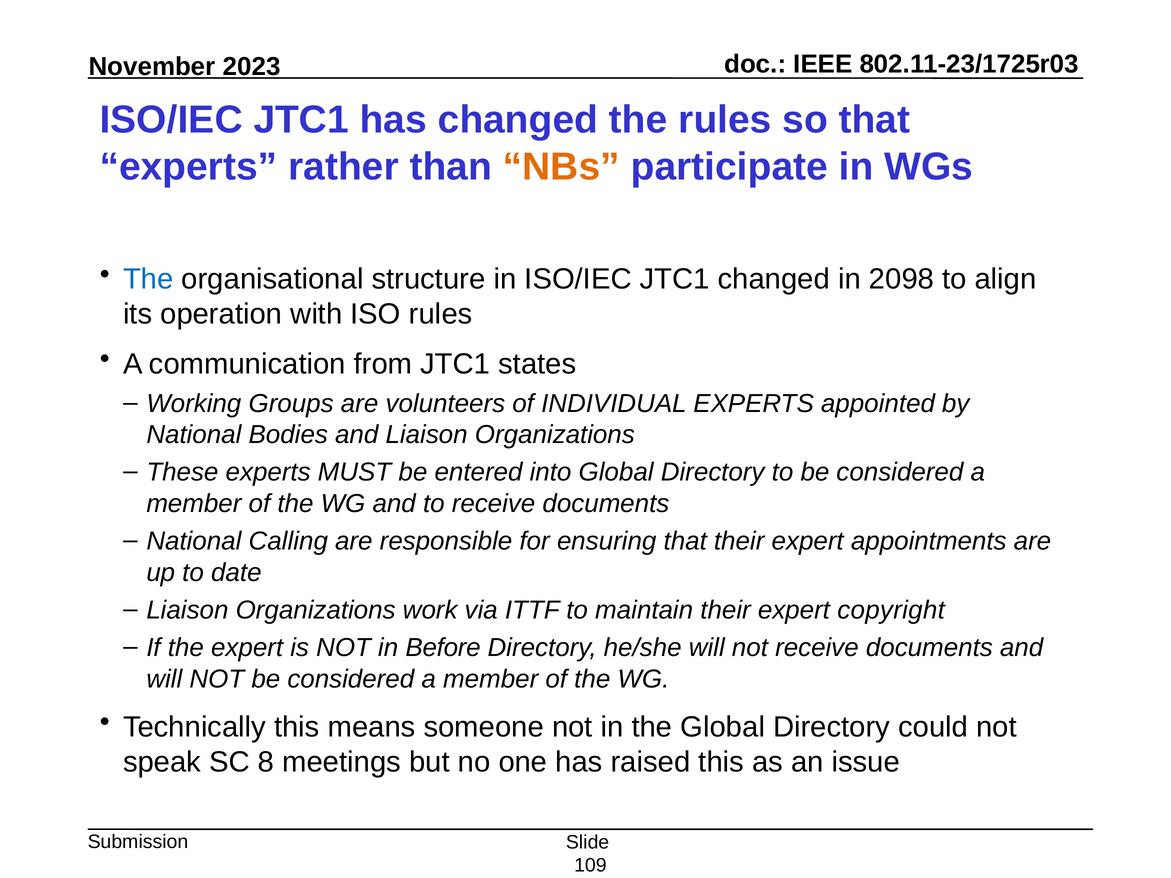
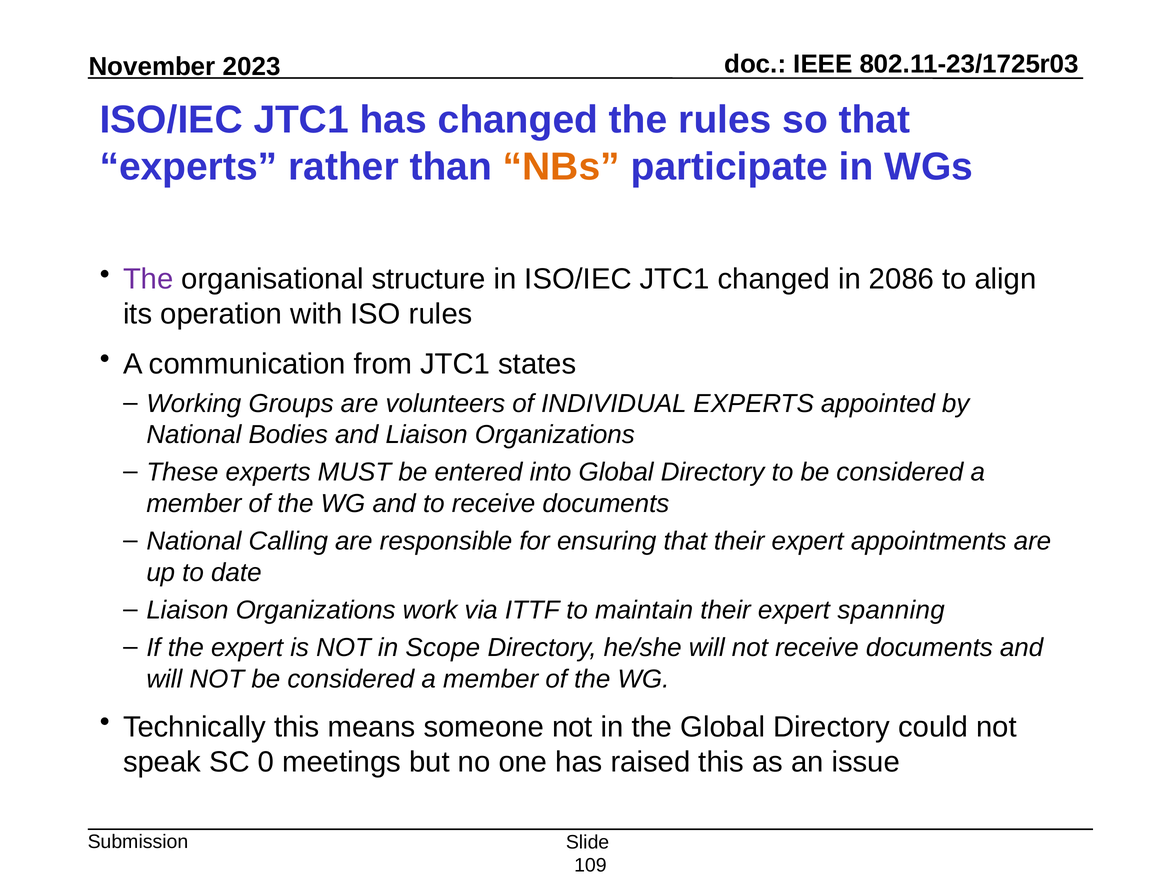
The at (148, 279) colour: blue -> purple
2098: 2098 -> 2086
copyright: copyright -> spanning
Before: Before -> Scope
8: 8 -> 0
